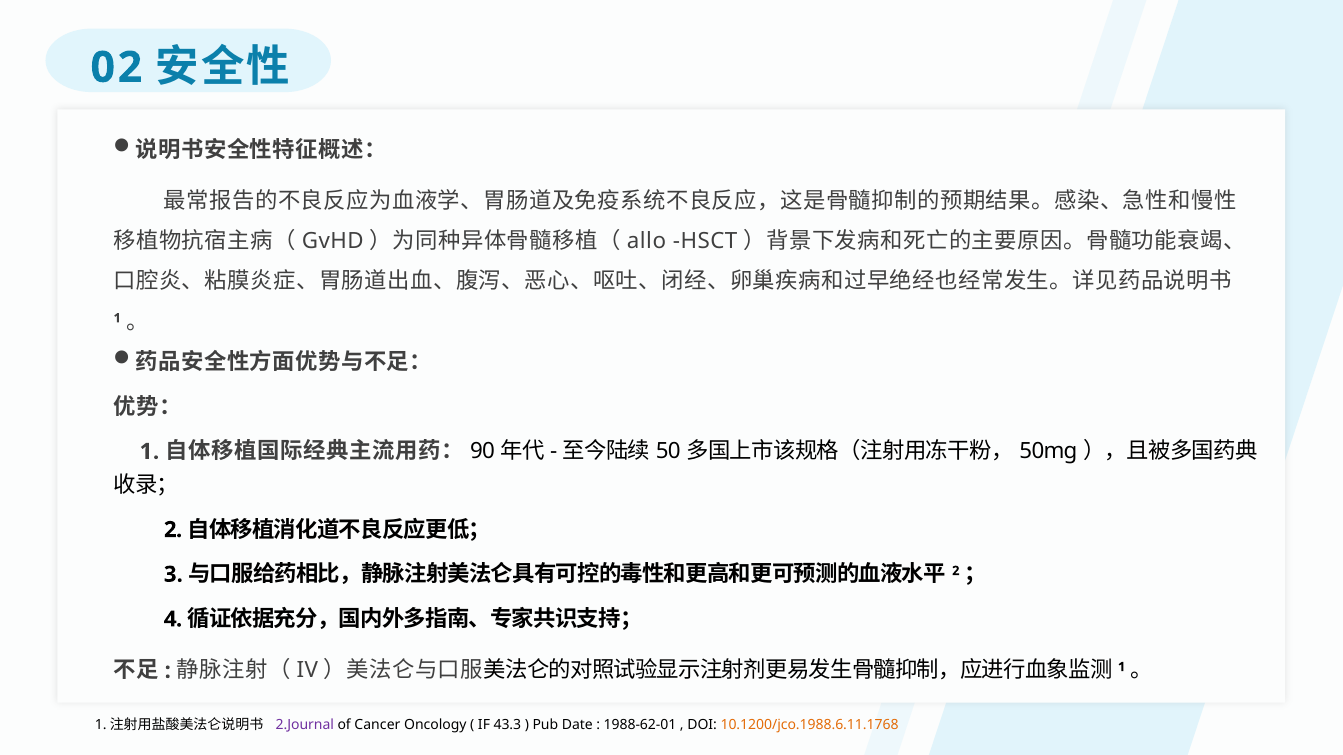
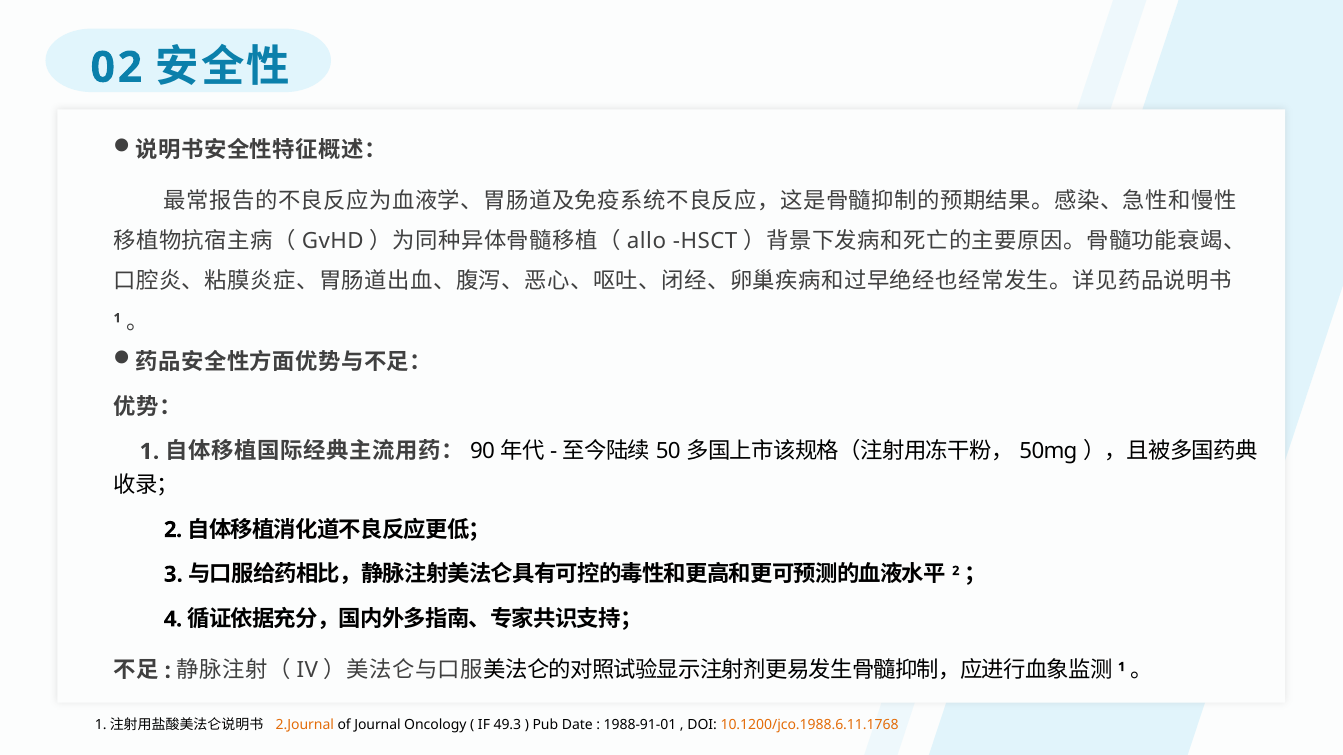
2.Journal colour: purple -> orange
Cancer: Cancer -> Journal
43.3: 43.3 -> 49.3
1988-62-01: 1988-62-01 -> 1988-91-01
